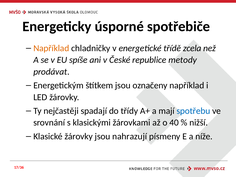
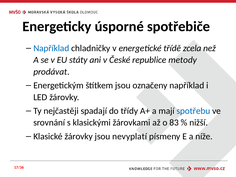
Například at (51, 48) colour: orange -> blue
spíše: spíše -> státy
40: 40 -> 83
nahrazují: nahrazují -> nevyplatí
